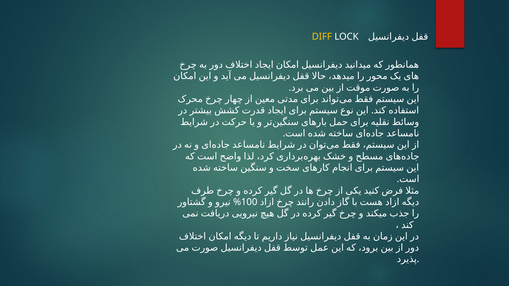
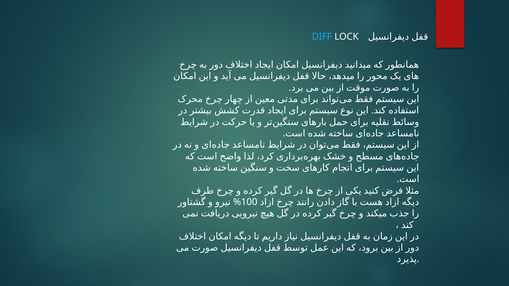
DIFF colour: yellow -> light blue
